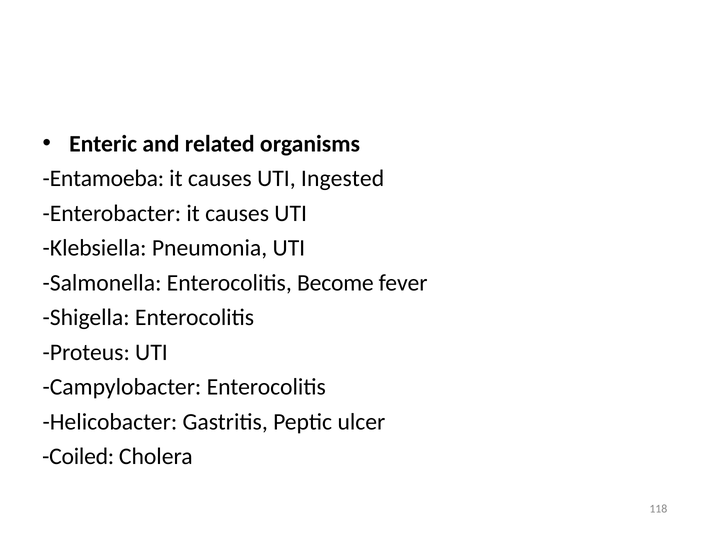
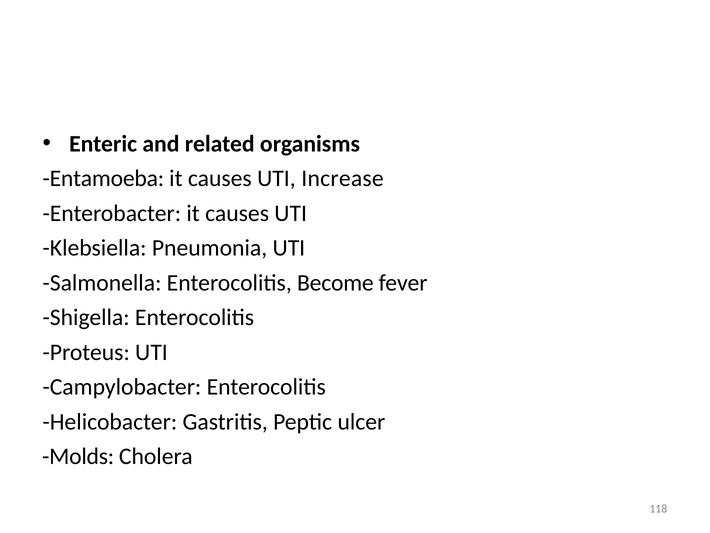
Ingested: Ingested -> Increase
Coiled: Coiled -> Molds
